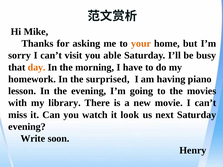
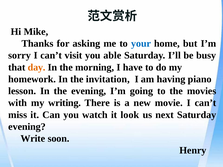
your colour: orange -> blue
surprised: surprised -> invitation
library: library -> writing
